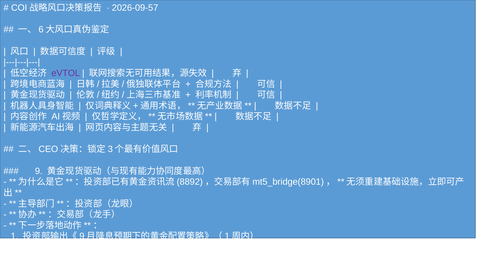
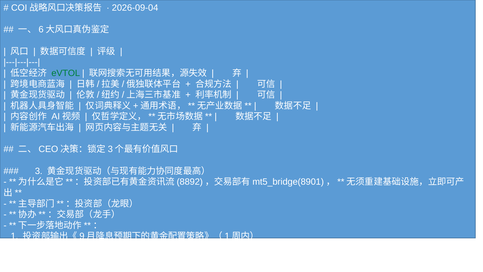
2026-09-57: 2026-09-57 -> 2026-09-04
eVTOL at (66, 73) colour: purple -> green
9 at (39, 171): 9 -> 3
